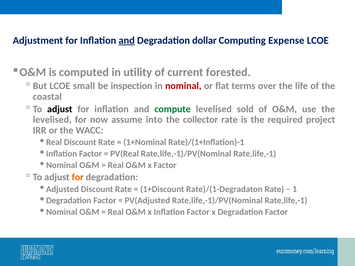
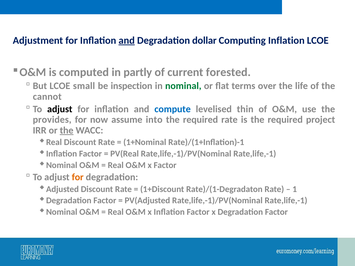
Computing Expense: Expense -> Inflation
utility: utility -> partly
nominal colour: red -> green
coastal: coastal -> cannot
compute colour: green -> blue
sold: sold -> thin
levelised at (52, 120): levelised -> provides
collector at (201, 120): collector -> required
the at (67, 130) underline: none -> present
